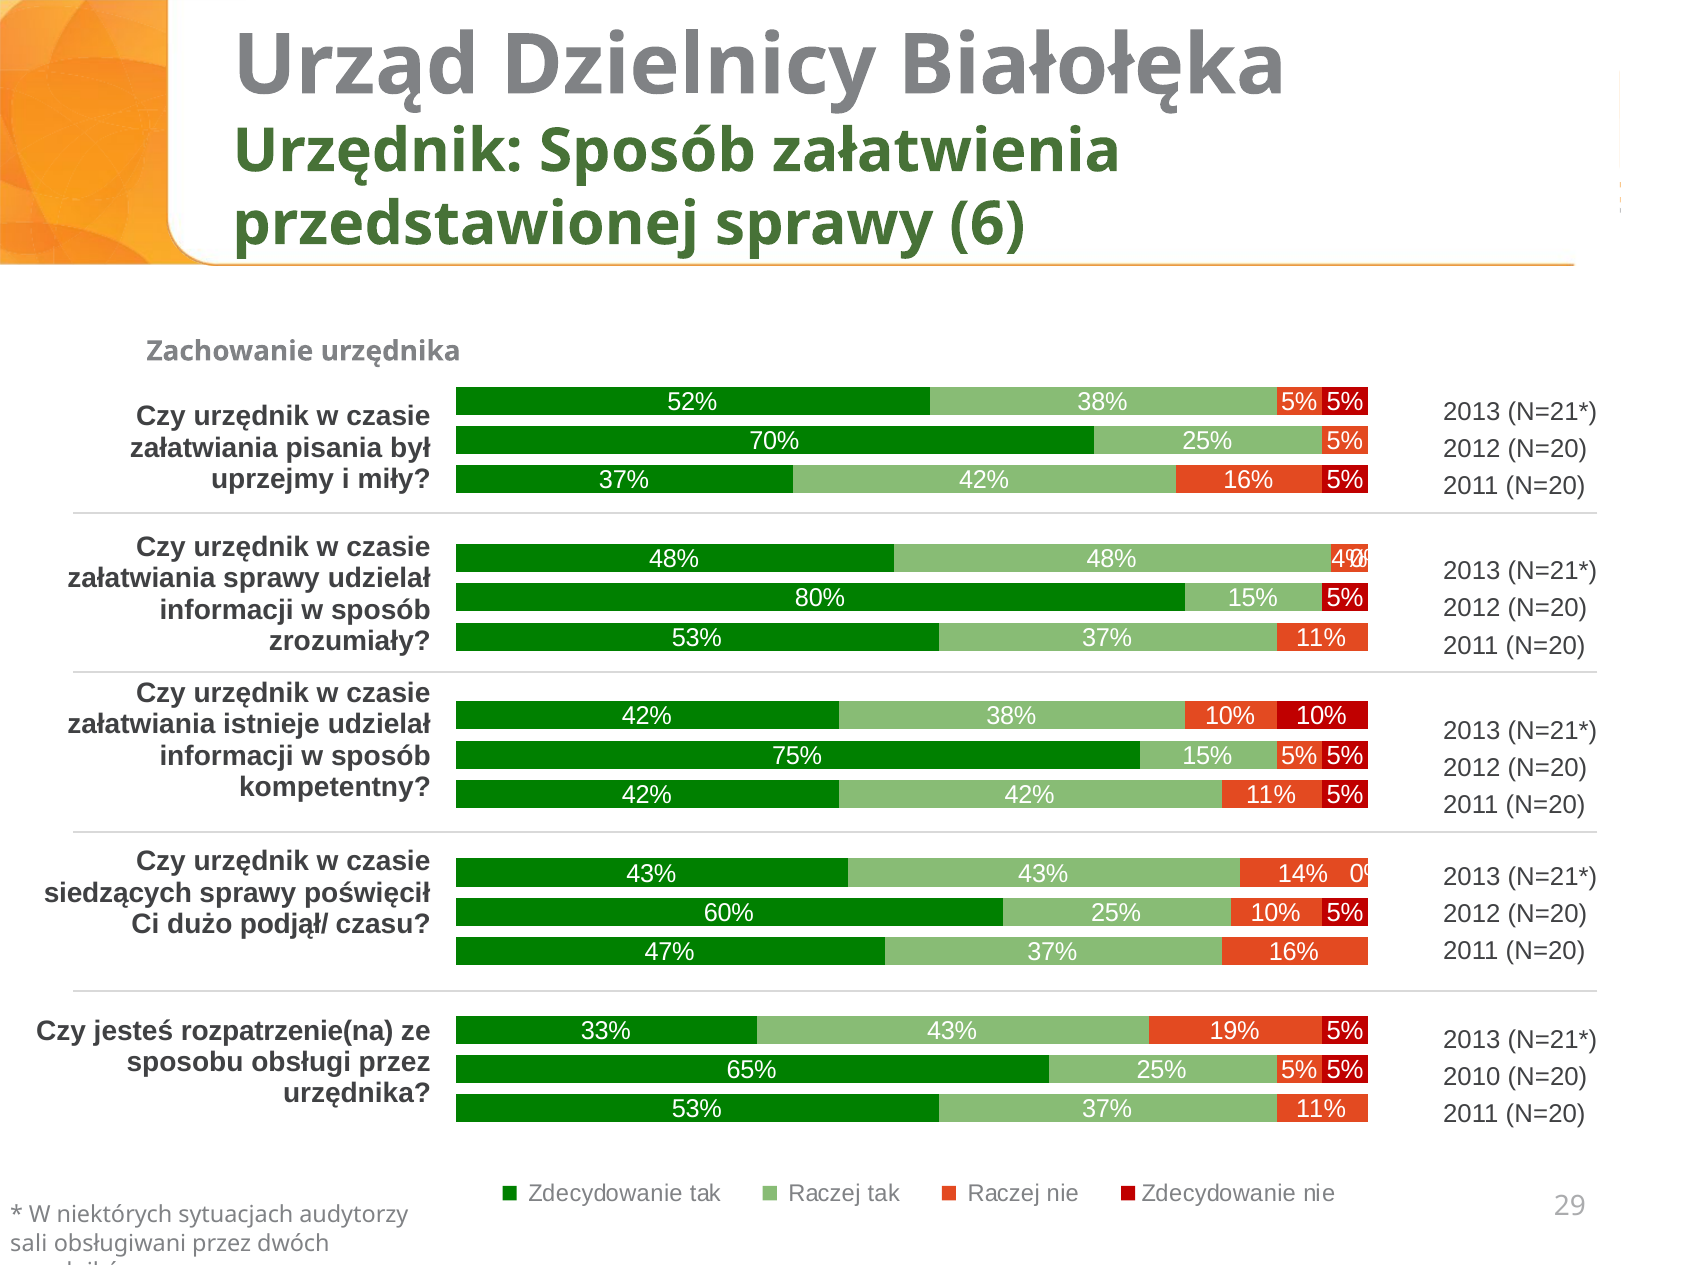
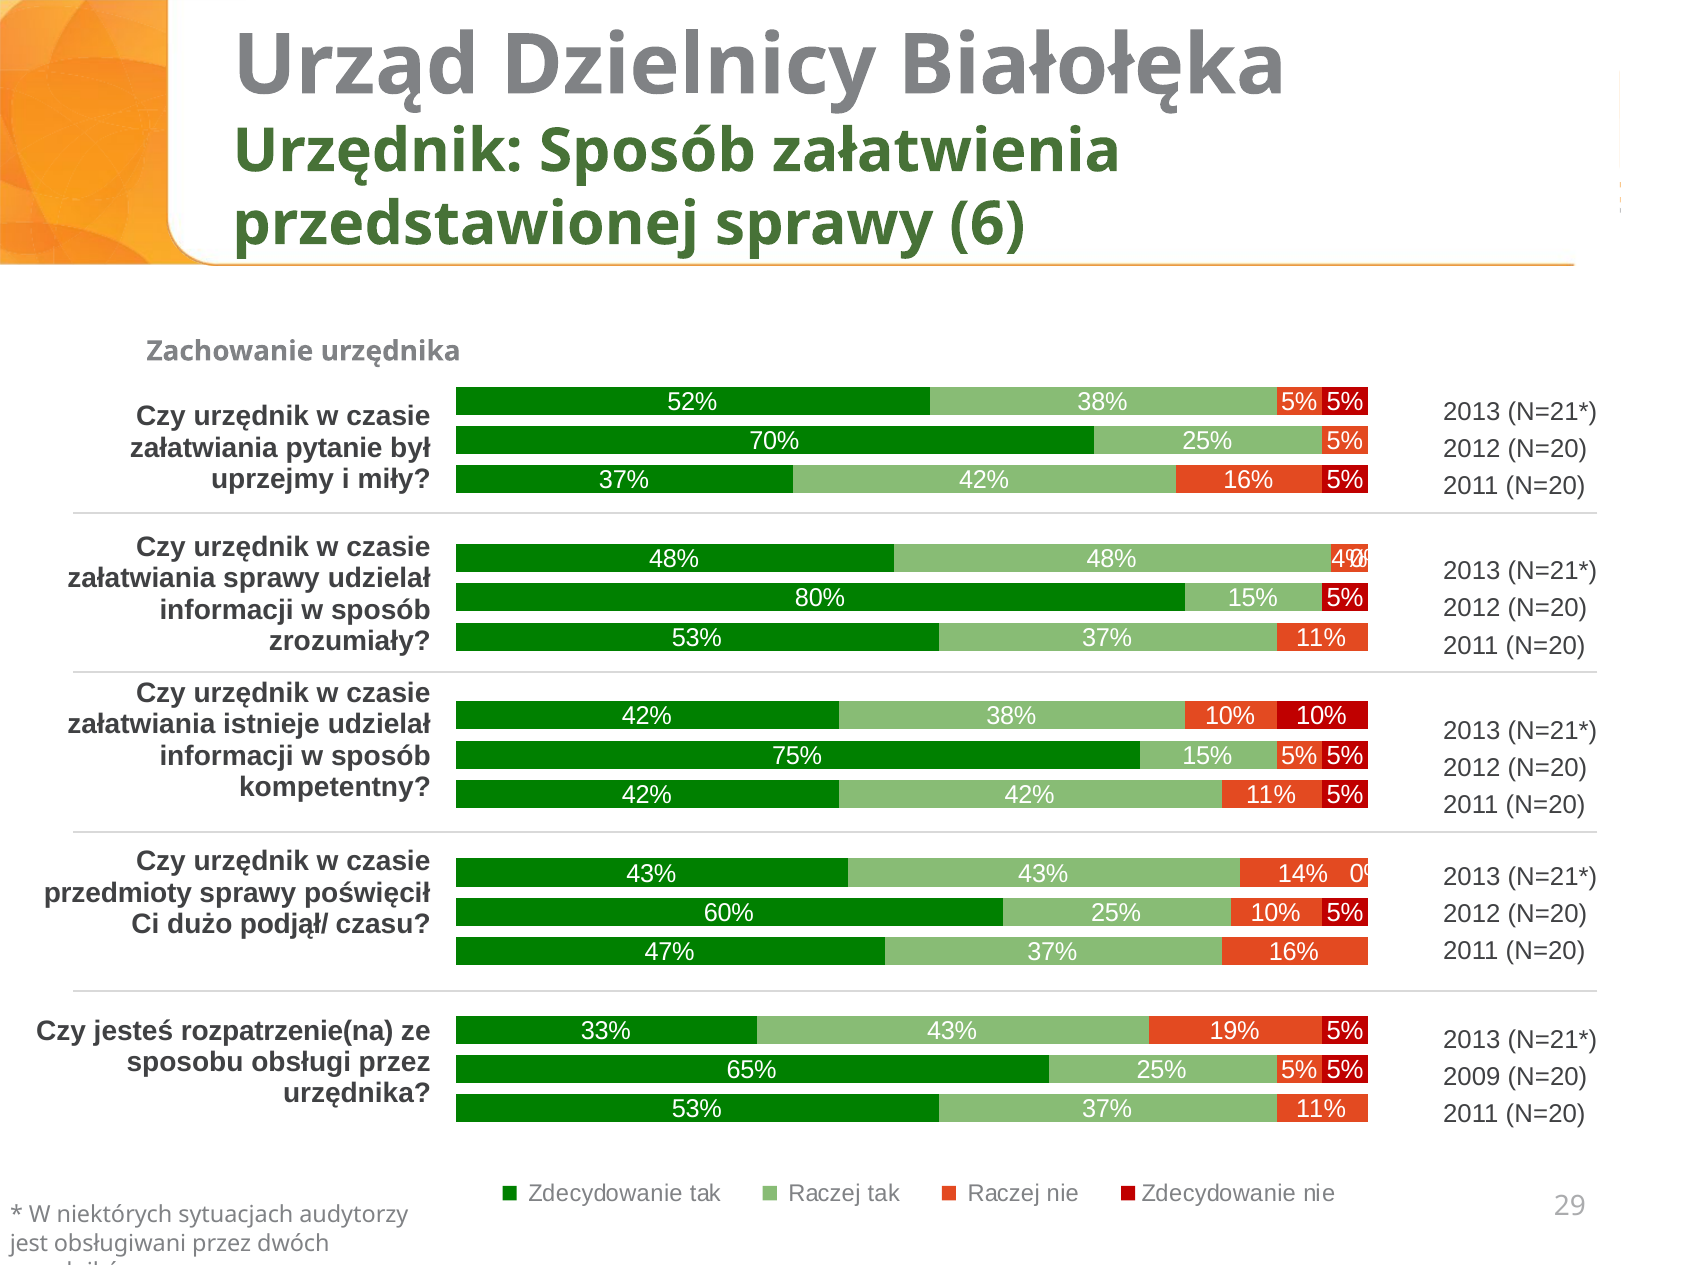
pisania: pisania -> pytanie
siedzących: siedzących -> przedmioty
2010: 2010 -> 2009
sali: sali -> jest
